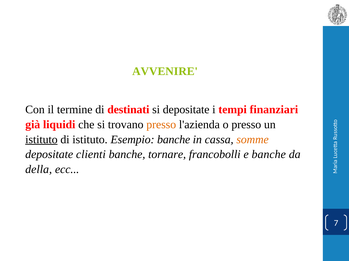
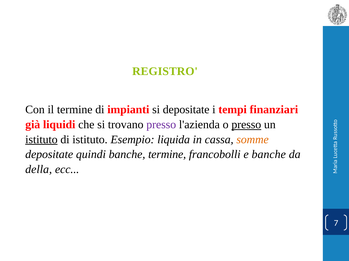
AVVENIRE: AVVENIRE -> REGISTRO
destinati: destinati -> impianti
presso at (161, 125) colour: orange -> purple
presso at (246, 125) underline: none -> present
Esempio banche: banche -> liquida
clienti: clienti -> quindi
banche tornare: tornare -> termine
